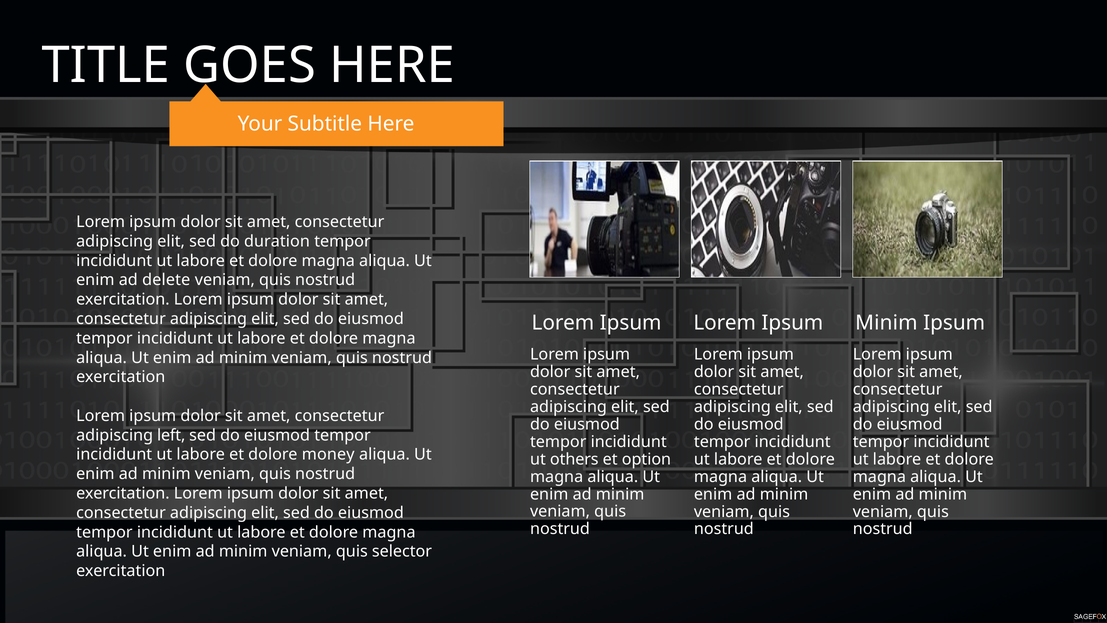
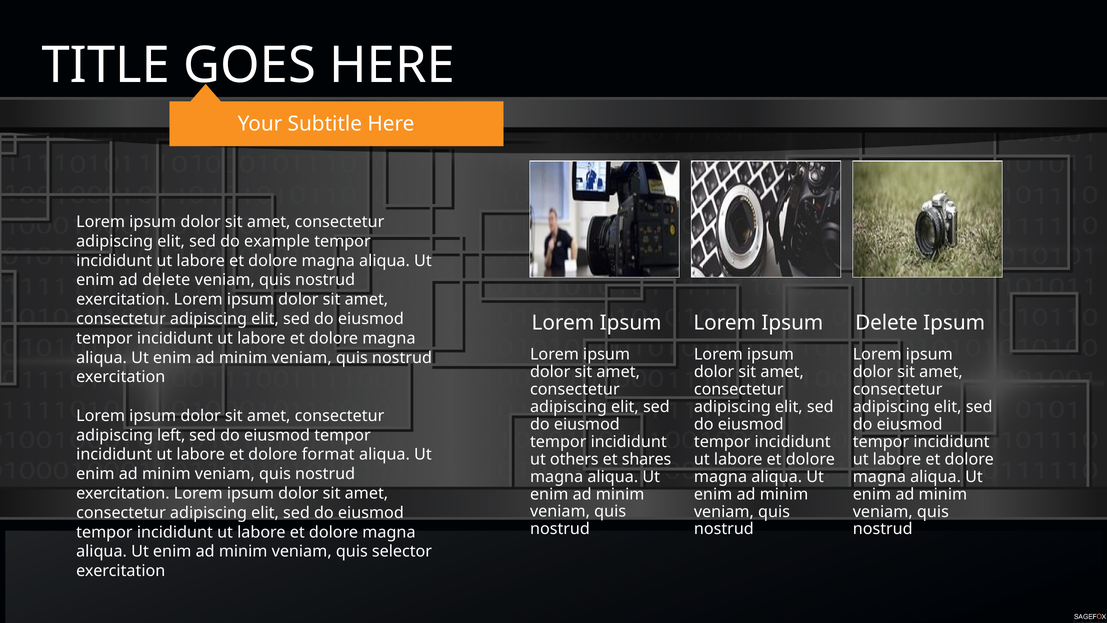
duration: duration -> example
Minim at (886, 323): Minim -> Delete
money: money -> format
option: option -> shares
